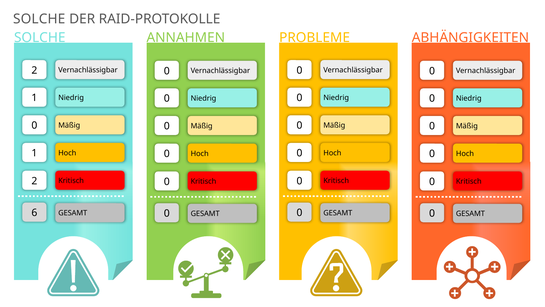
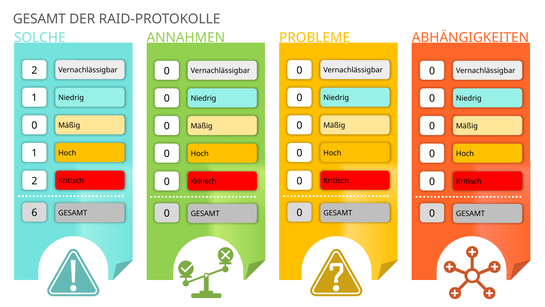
SOLCHE at (39, 19): SOLCHE -> GESAMT
